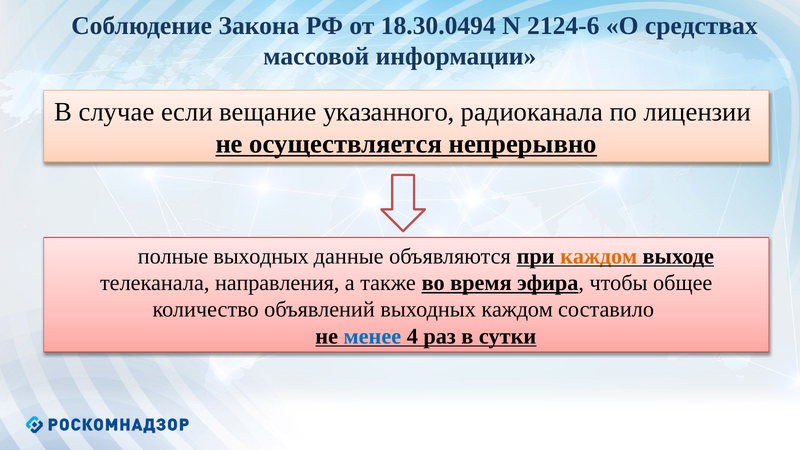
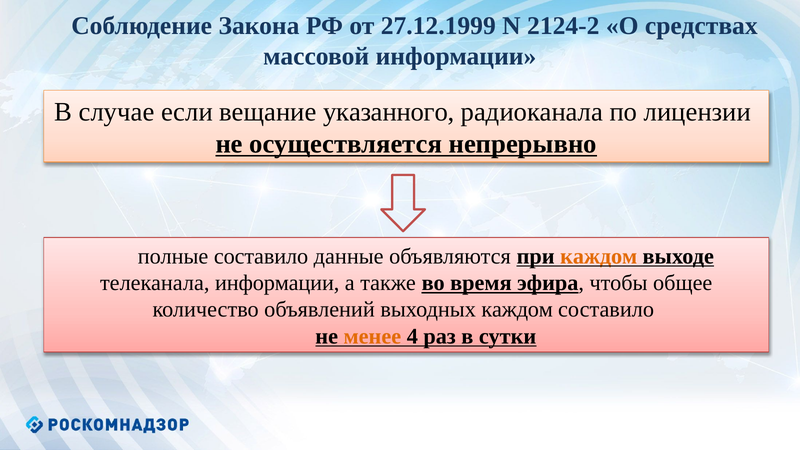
18.30.0494: 18.30.0494 -> 27.12.1999
2124-6: 2124-6 -> 2124-2
полные выходных: выходных -> составило
телеканала направления: направления -> информации
менее colour: blue -> orange
